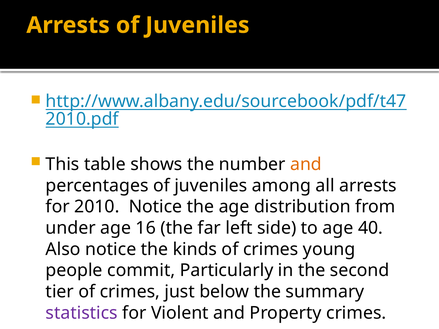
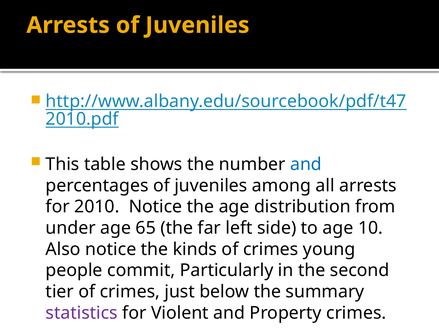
and at (306, 165) colour: orange -> blue
16: 16 -> 65
40: 40 -> 10
